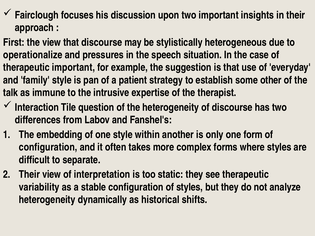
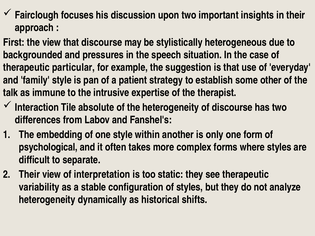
operationalize: operationalize -> backgrounded
therapeutic important: important -> particular
question: question -> absolute
configuration at (48, 147): configuration -> psychological
